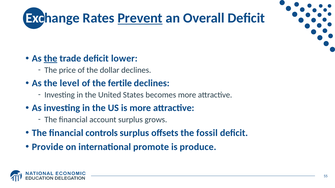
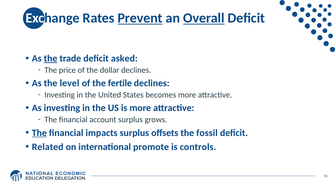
Overall underline: none -> present
lower: lower -> asked
The at (39, 133) underline: none -> present
controls: controls -> impacts
Provide: Provide -> Related
produce: produce -> controls
